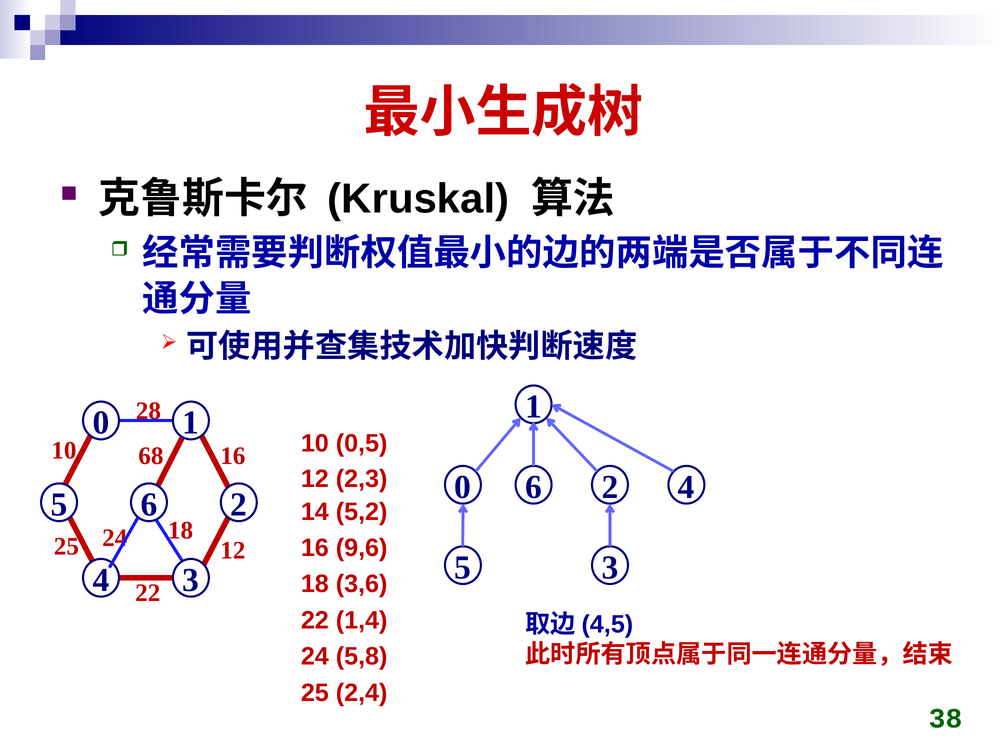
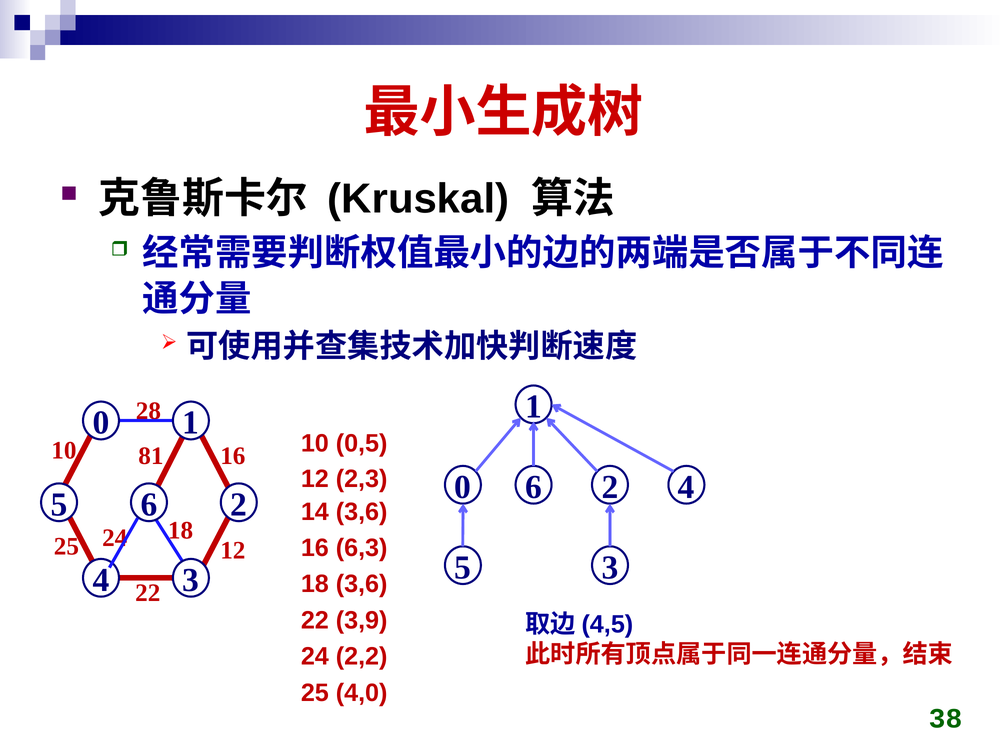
68: 68 -> 81
14 5,2: 5,2 -> 3,6
9,6: 9,6 -> 6,3
1,4: 1,4 -> 3,9
5,8: 5,8 -> 2,2
2,4: 2,4 -> 4,0
